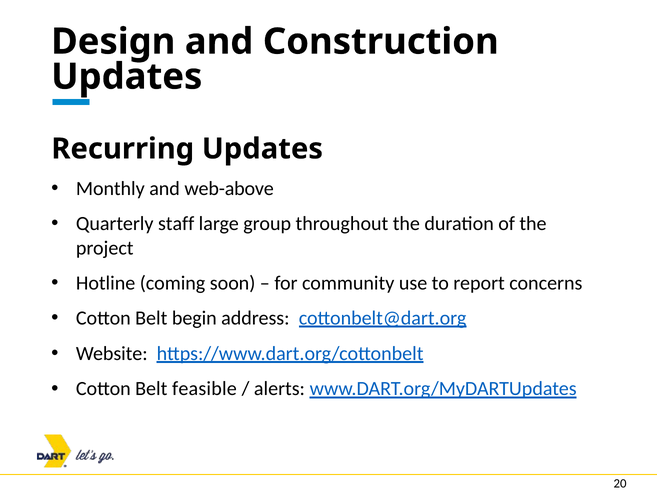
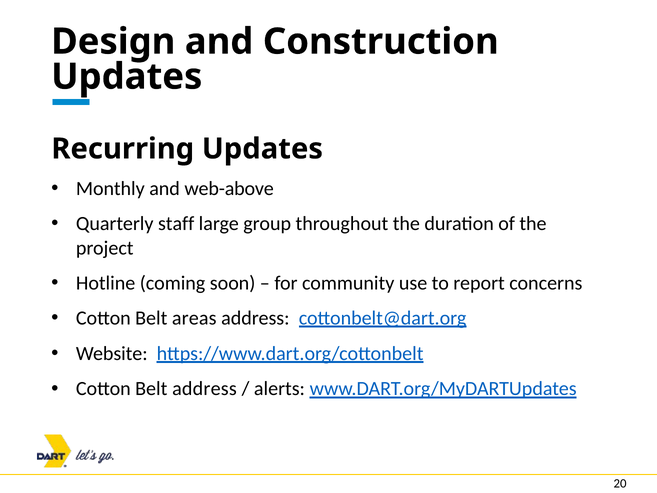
begin: begin -> areas
Belt feasible: feasible -> address
